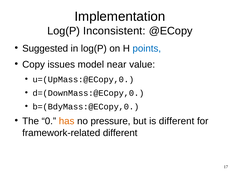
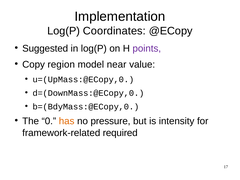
Inconsistent: Inconsistent -> Coordinates
points colour: blue -> purple
issues: issues -> region
is different: different -> intensity
framework-related different: different -> required
